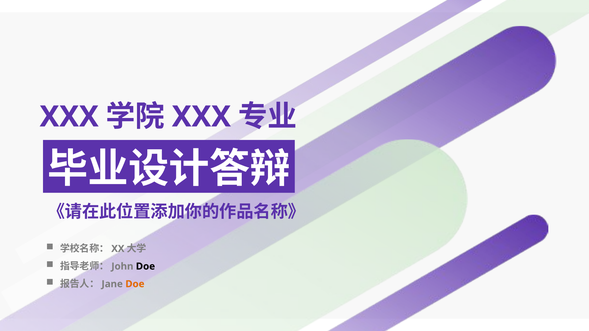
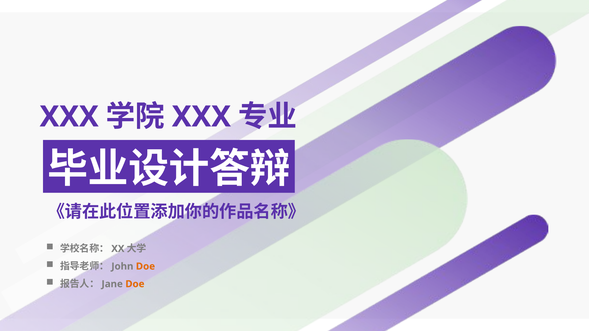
Doe at (145, 267) colour: black -> orange
